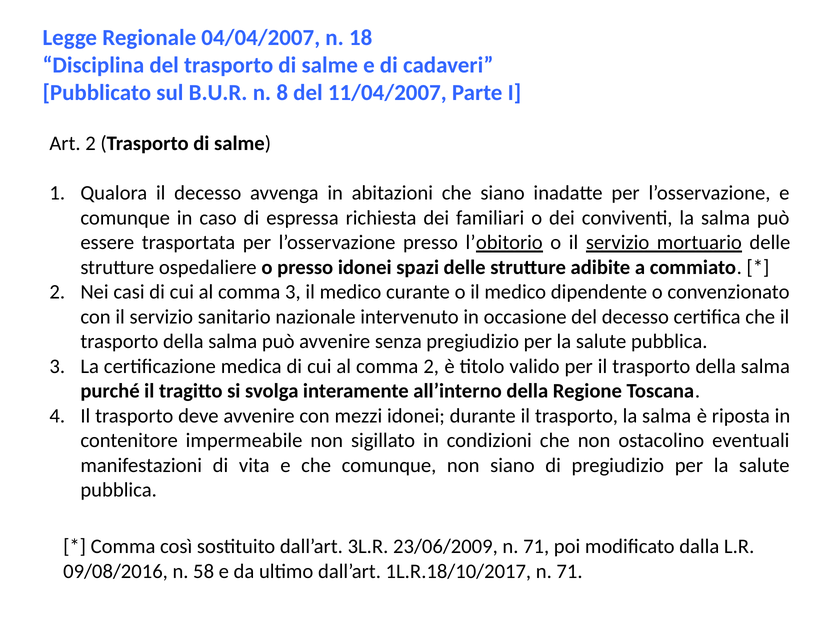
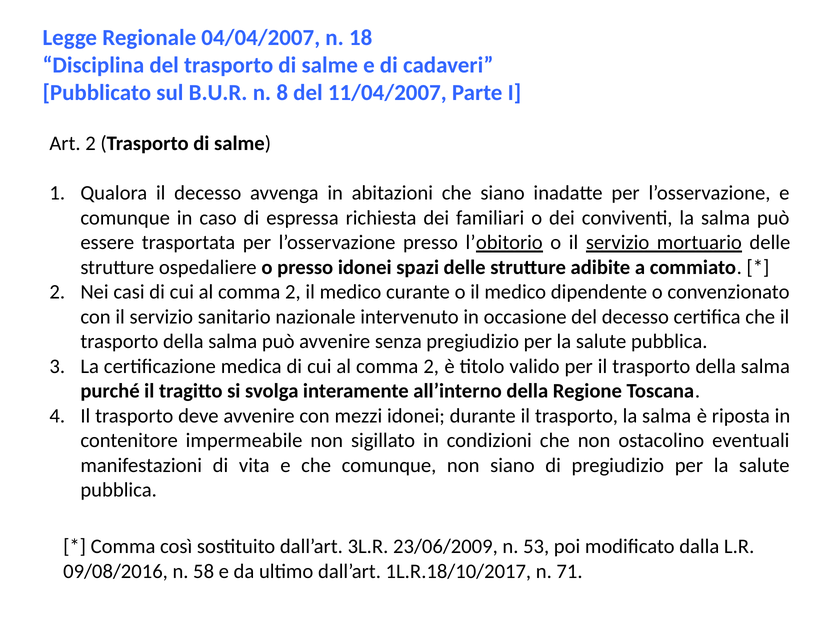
3 at (293, 292): 3 -> 2
23/06/2009 n 71: 71 -> 53
